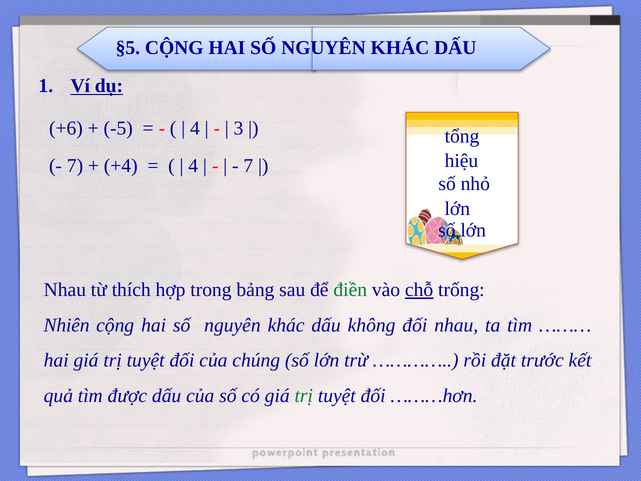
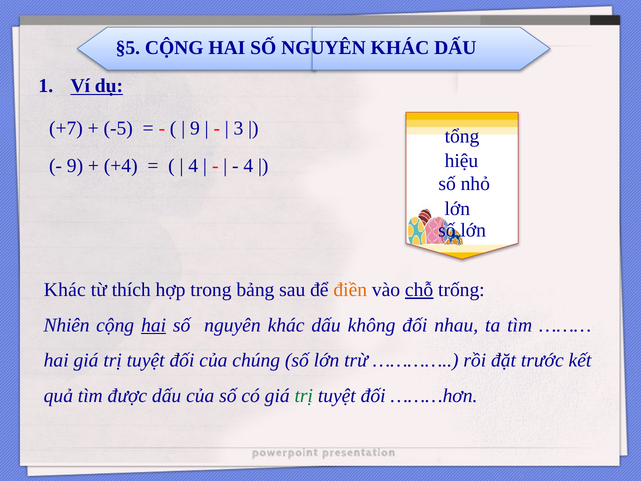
+6: +6 -> +7
4 at (195, 128): 4 -> 9
7 at (75, 166): 7 -> 9
7 at (248, 166): 7 -> 4
Nhau at (65, 290): Nhau -> Khác
điền colour: green -> orange
hai at (154, 325) underline: none -> present
